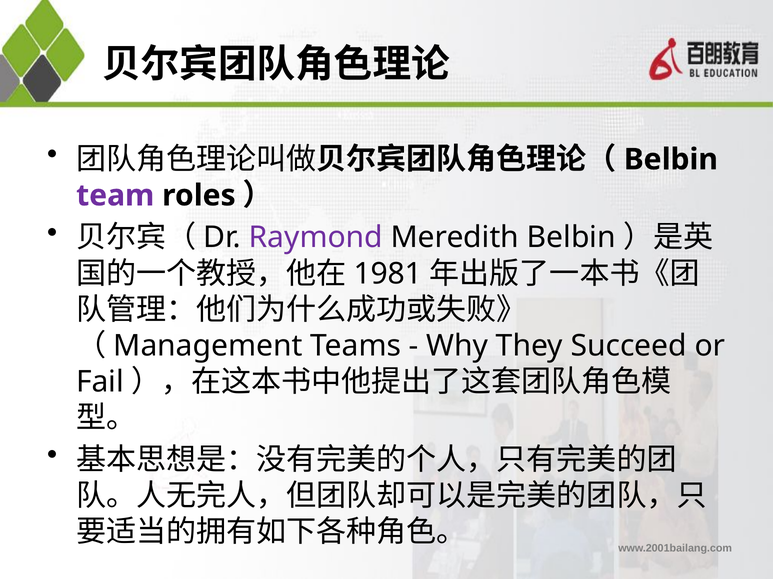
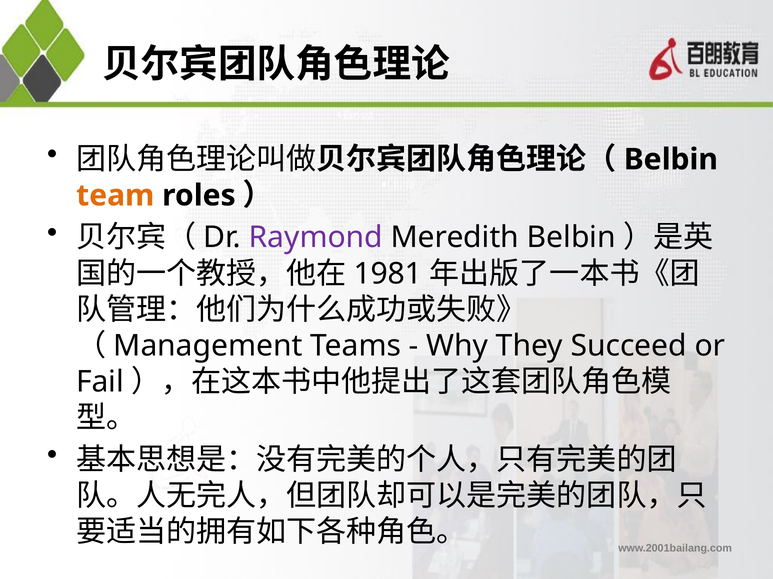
team colour: purple -> orange
